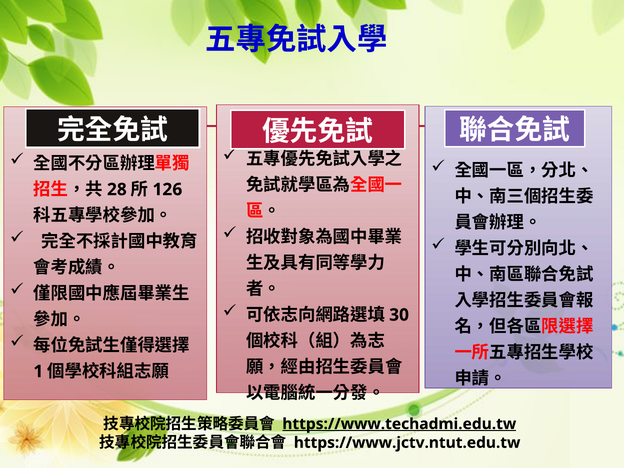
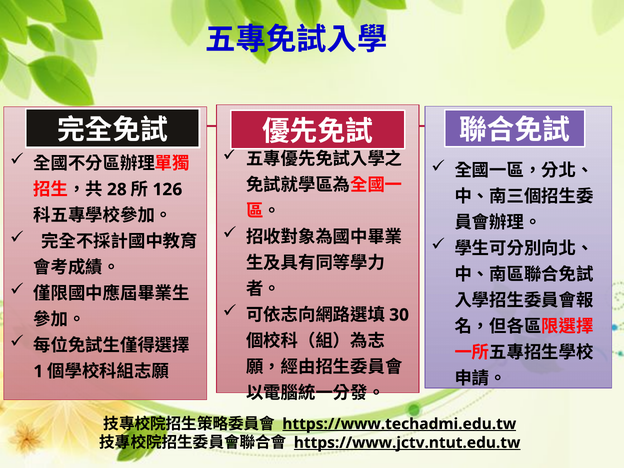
https://www.jctv.ntut.edu.tw underline: none -> present
